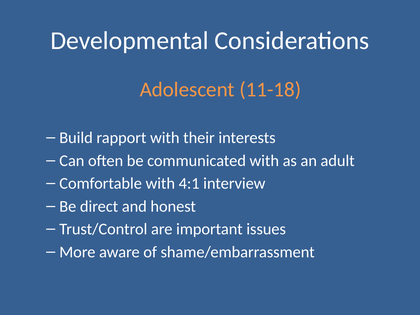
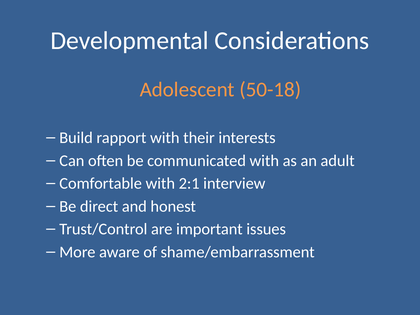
11-18: 11-18 -> 50-18
4:1: 4:1 -> 2:1
